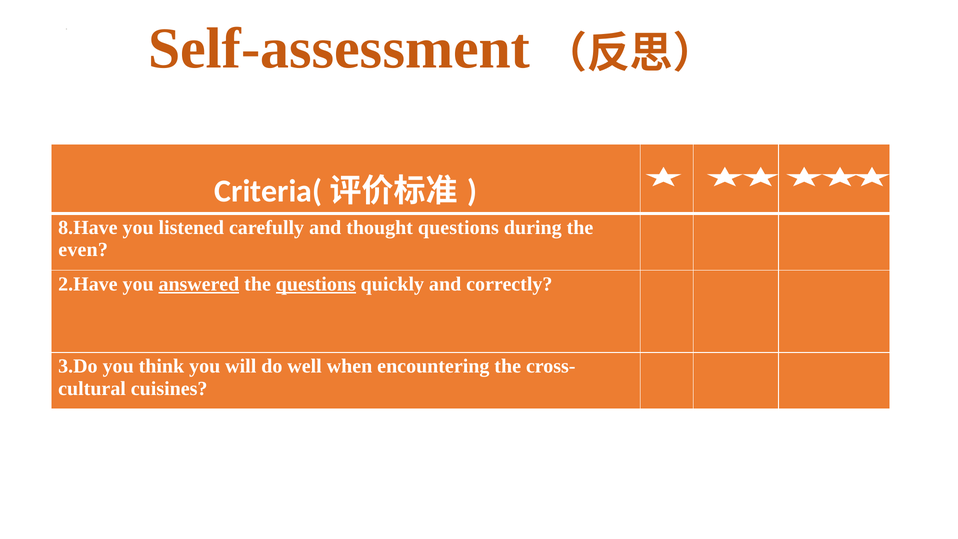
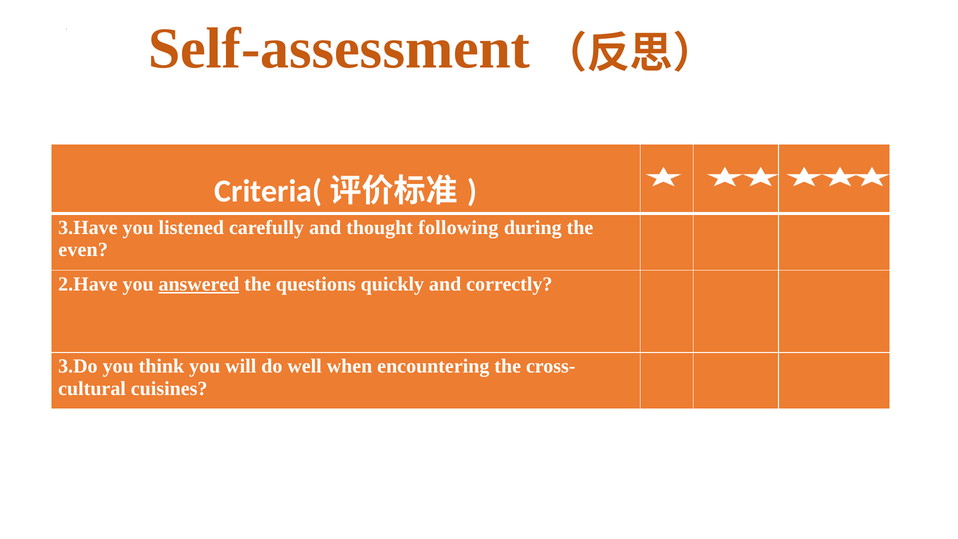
8.Have: 8.Have -> 3.Have
thought questions: questions -> following
questions at (316, 284) underline: present -> none
